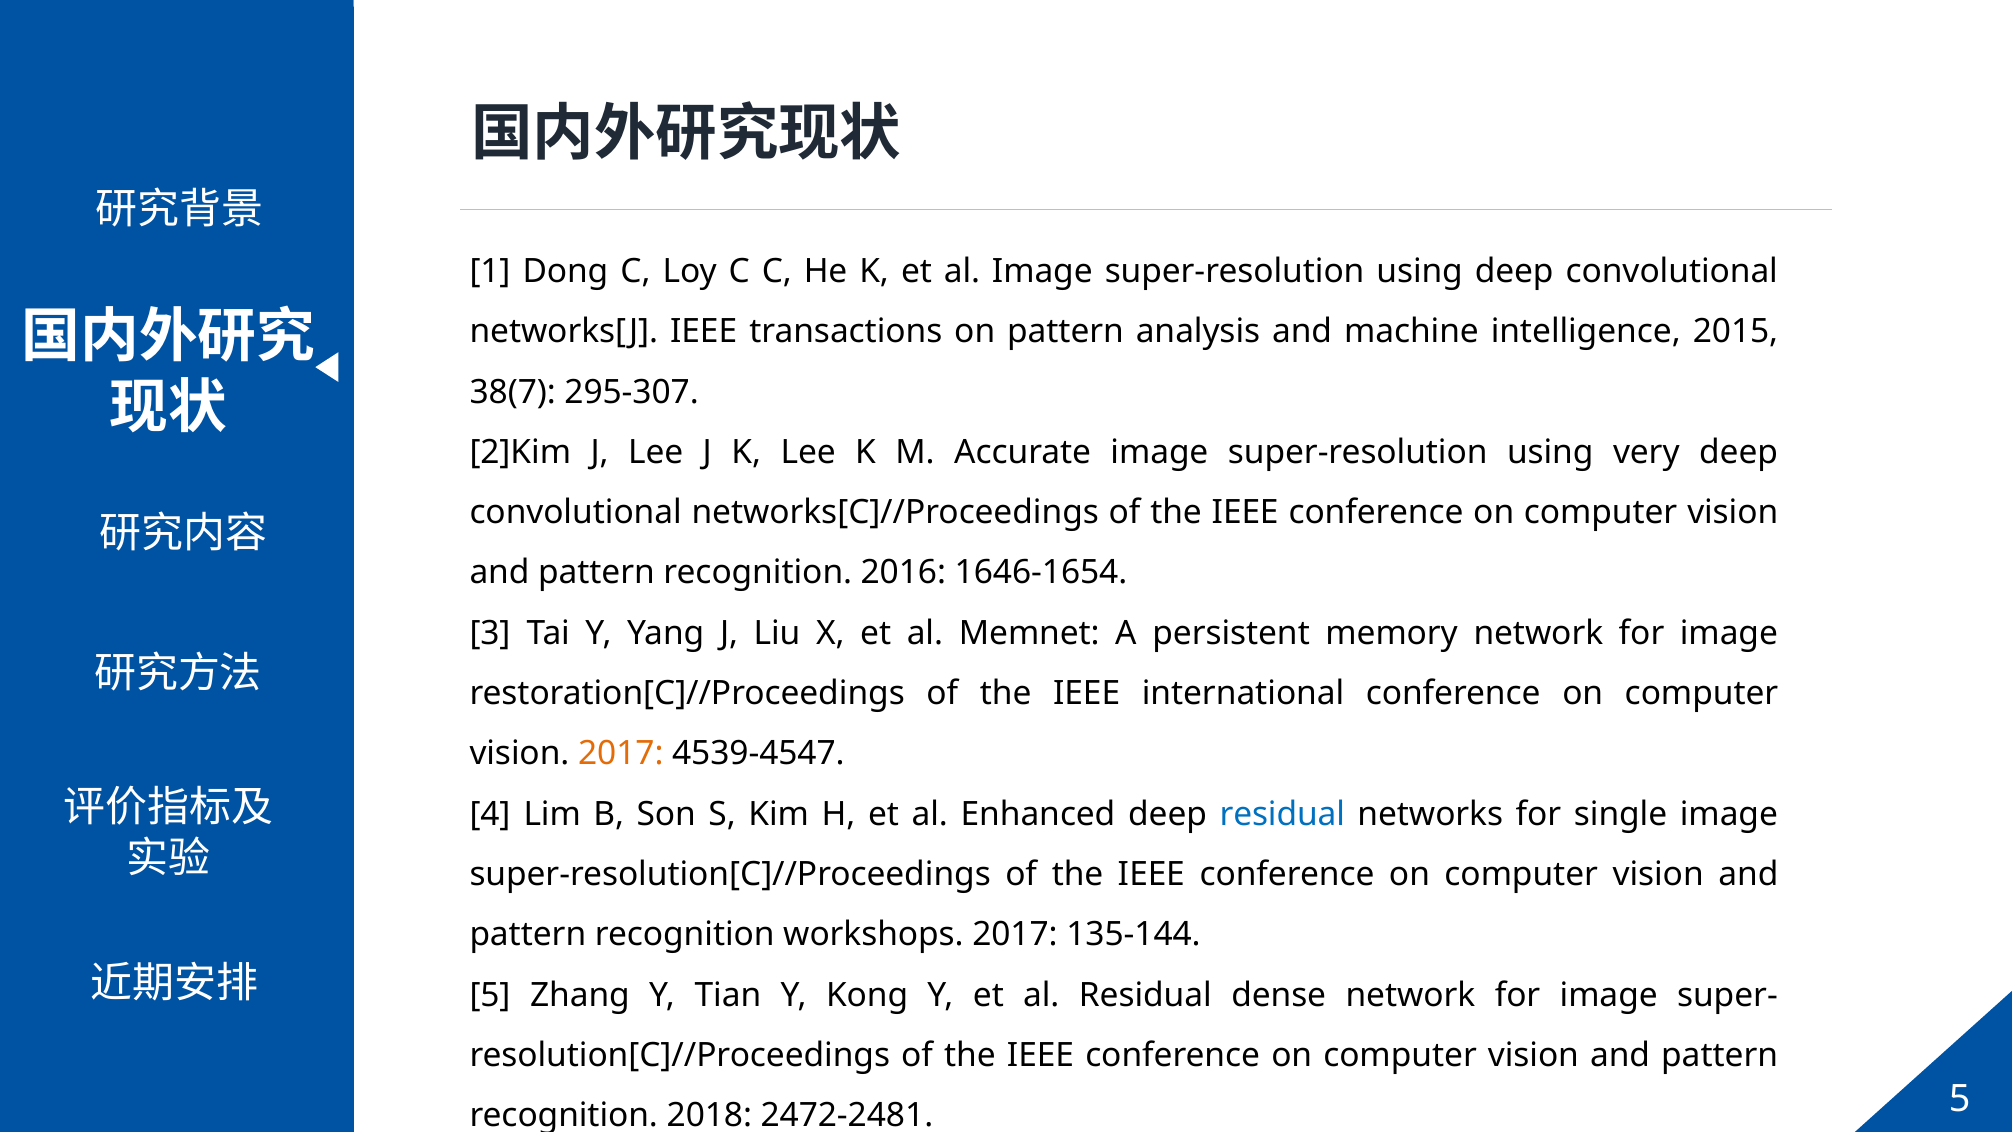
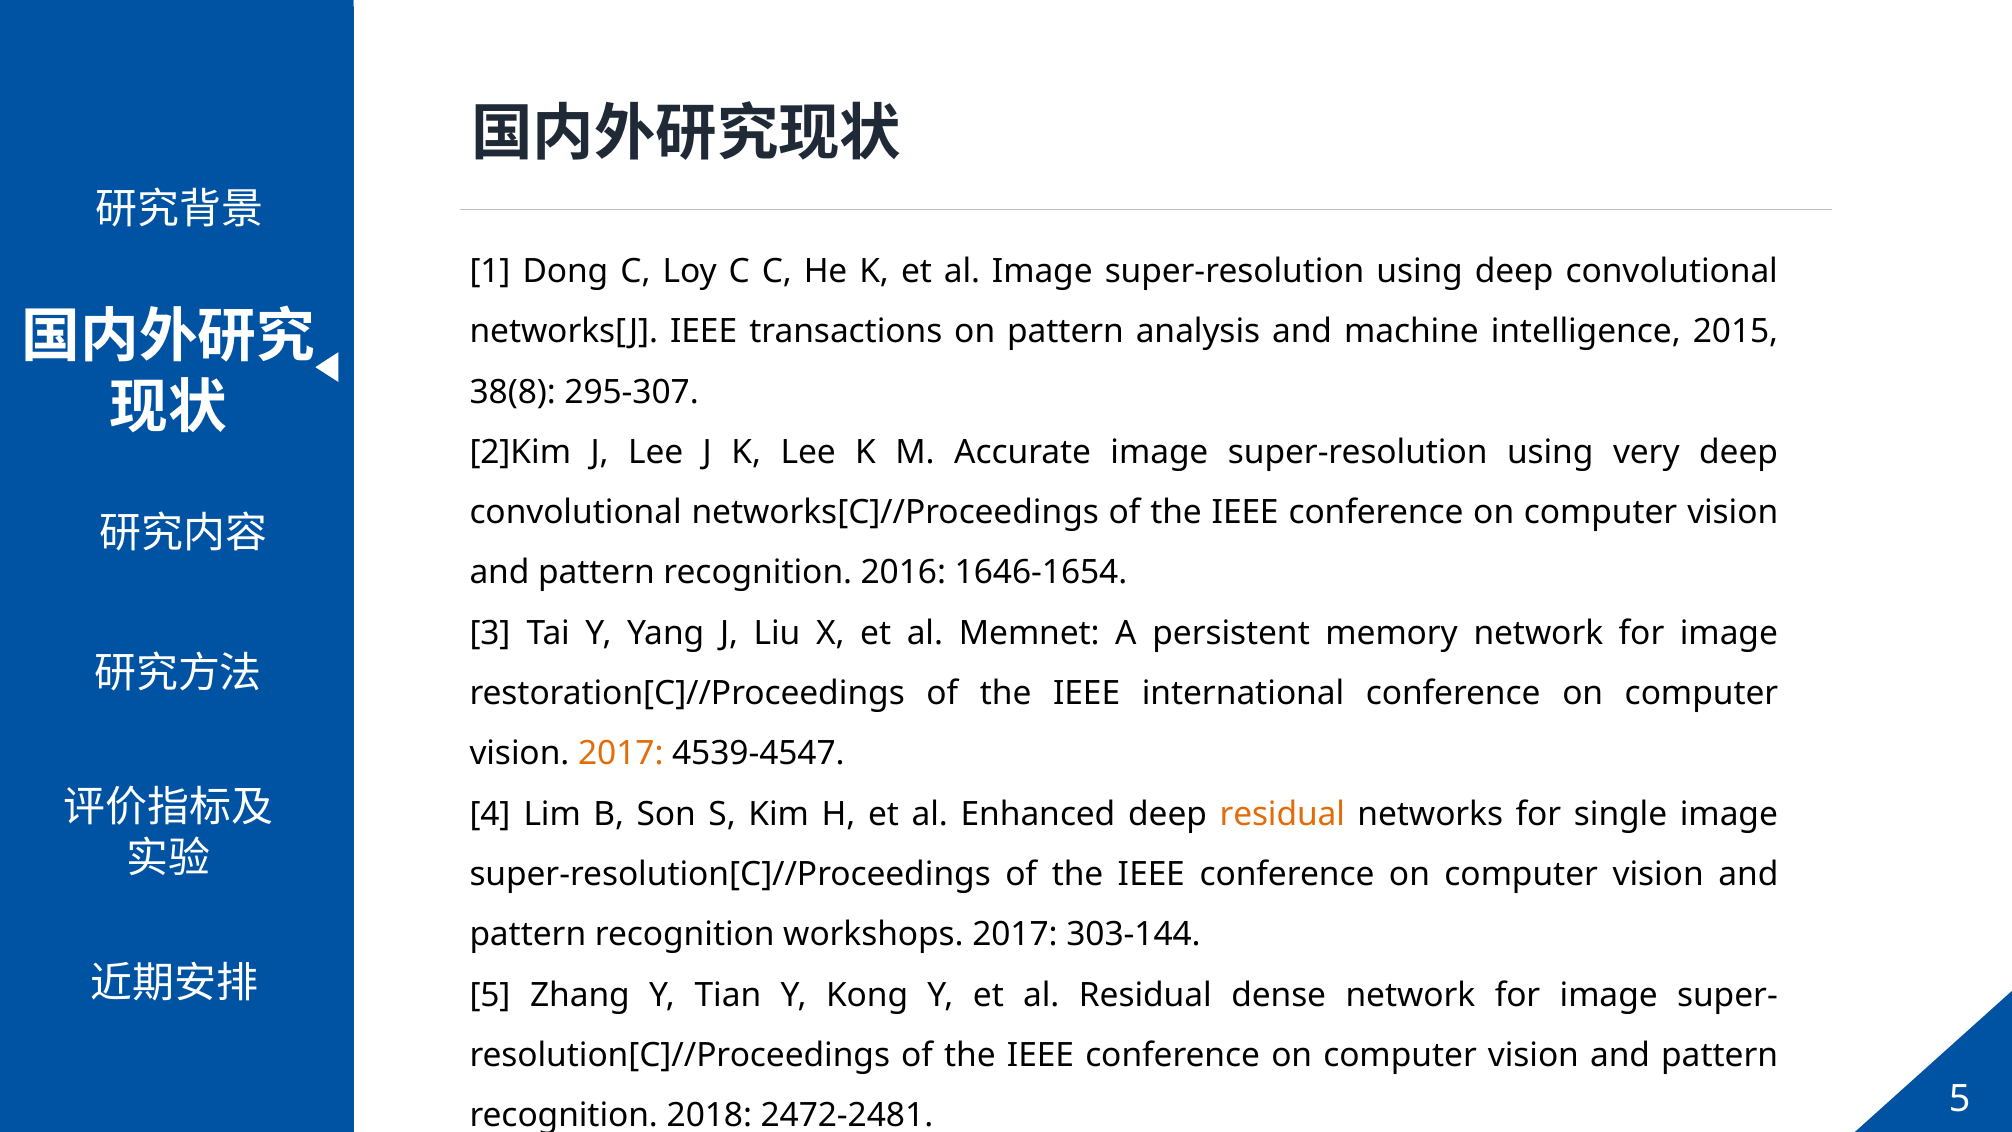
38(7: 38(7 -> 38(8
residual at (1282, 814) colour: blue -> orange
135-144: 135-144 -> 303-144
